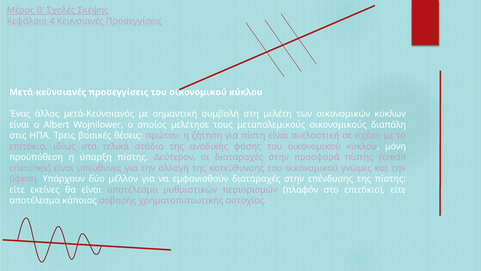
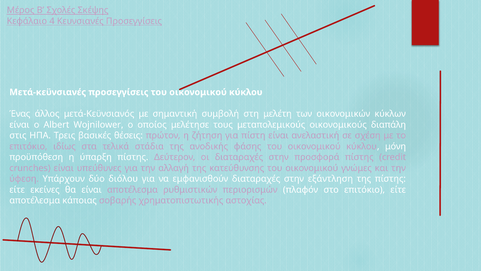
μέλλον: μέλλον -> διόλου
επένδυσης: επένδυσης -> εξάντληση
